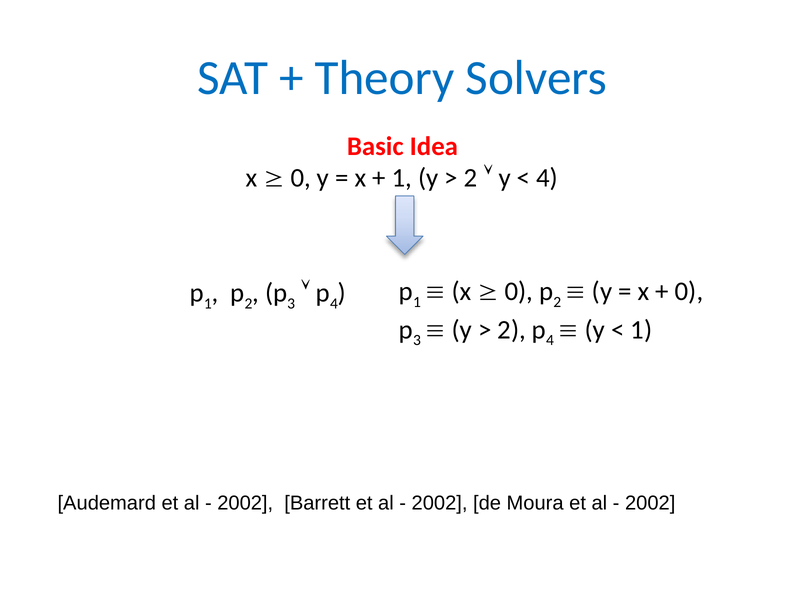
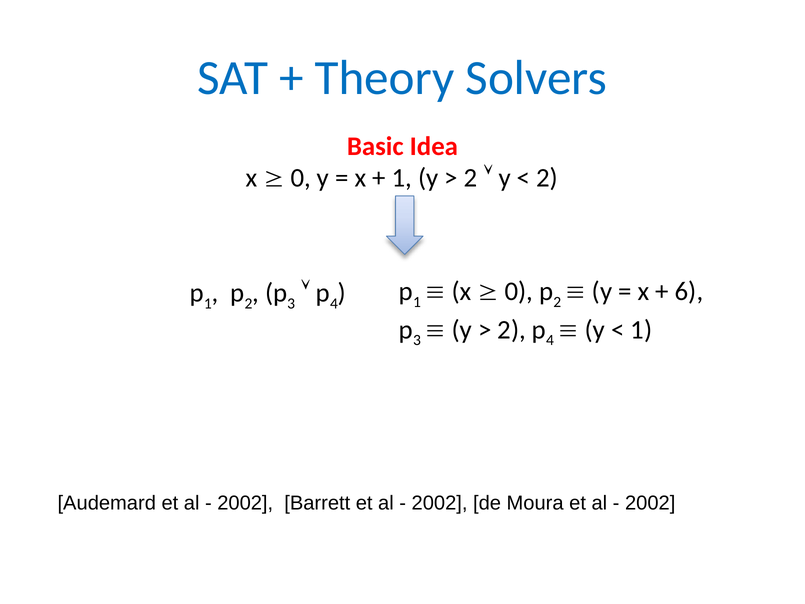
4 at (547, 178): 4 -> 2
0 at (689, 291): 0 -> 6
